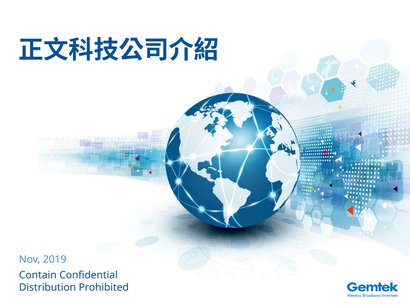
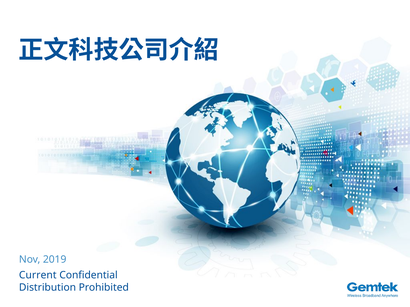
Contain: Contain -> Current
